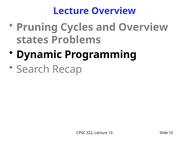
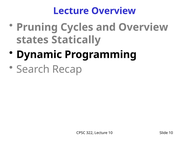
Problems: Problems -> Statically
